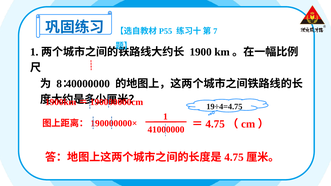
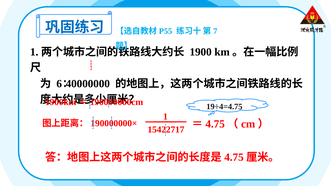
8: 8 -> 6
41000000: 41000000 -> 15422717
